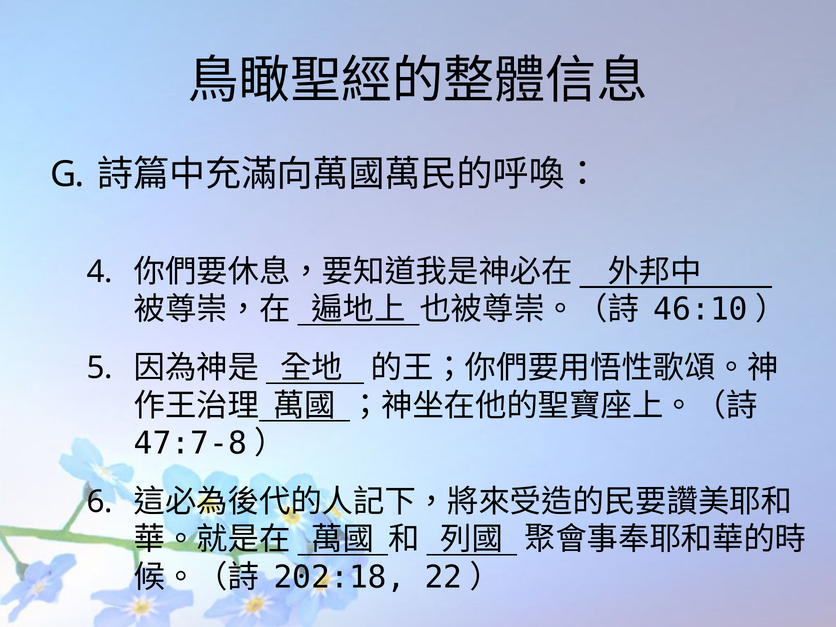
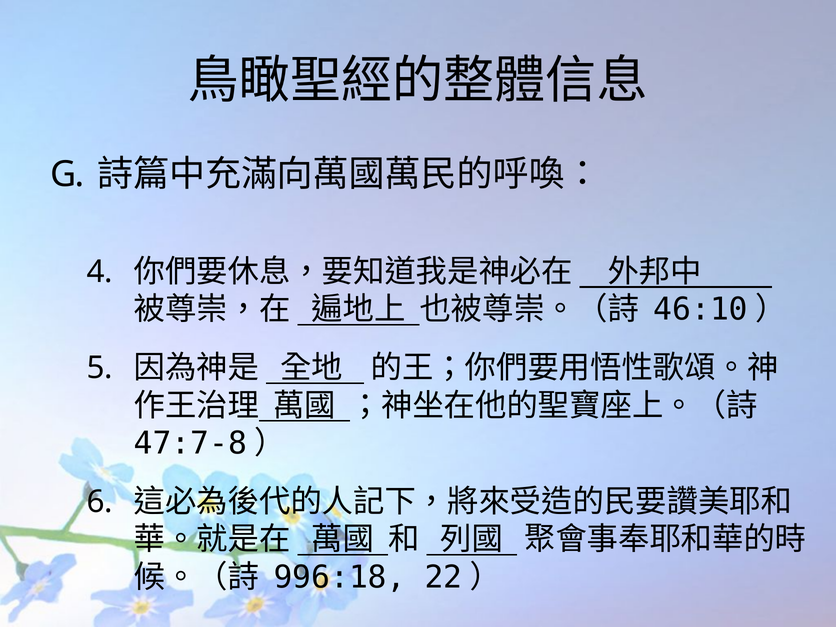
202:18: 202:18 -> 996:18
